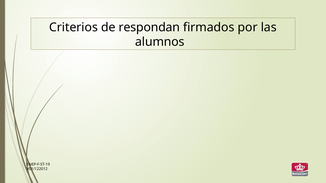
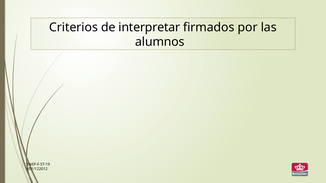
respondan: respondan -> interpretar
